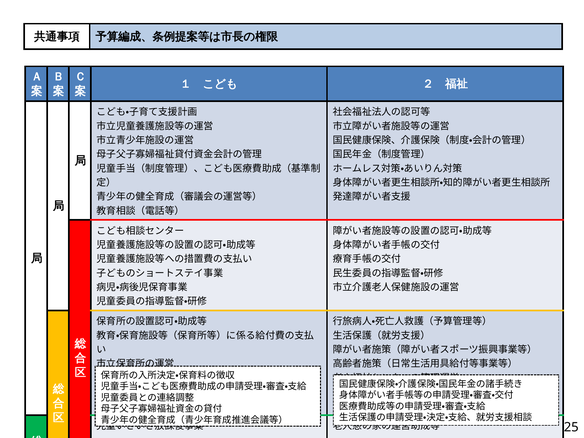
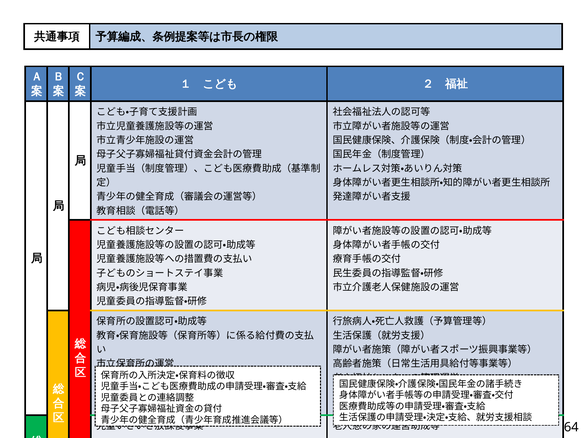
25: 25 -> 64
